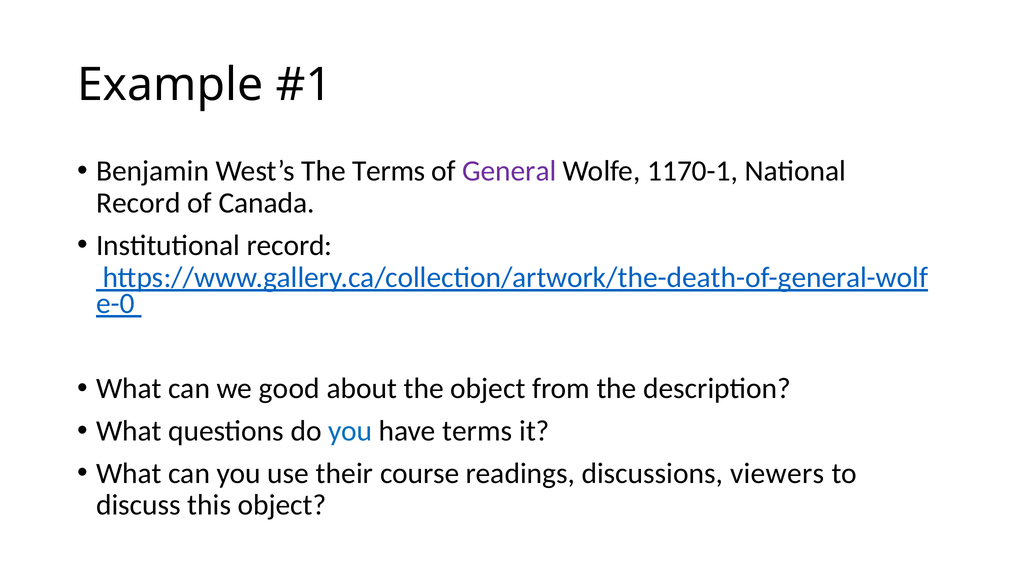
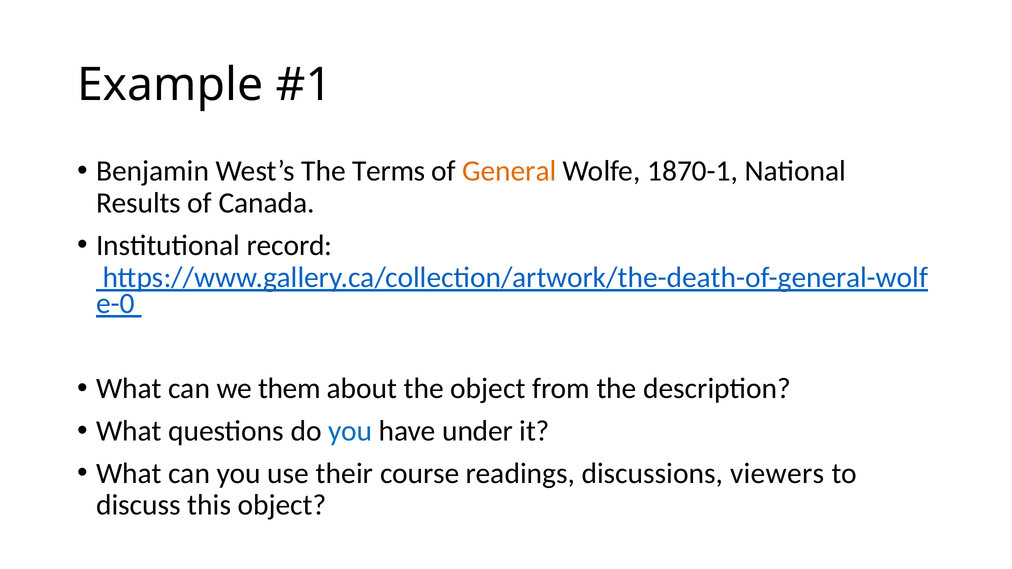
General colour: purple -> orange
1170-1: 1170-1 -> 1870-1
Record at (138, 203): Record -> Results
good: good -> them
have terms: terms -> under
